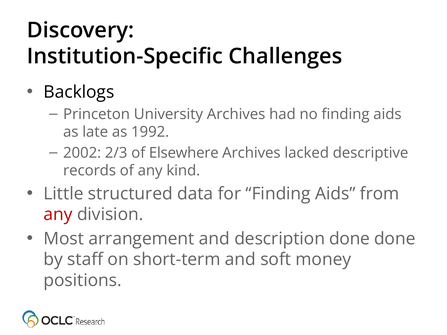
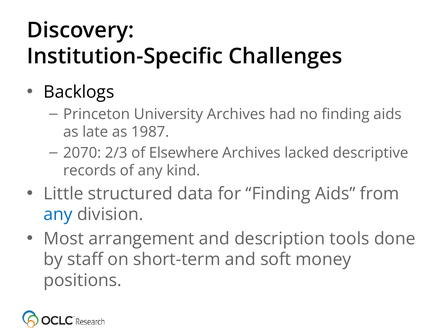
1992: 1992 -> 1987
2002: 2002 -> 2070
any at (58, 215) colour: red -> blue
description done: done -> tools
